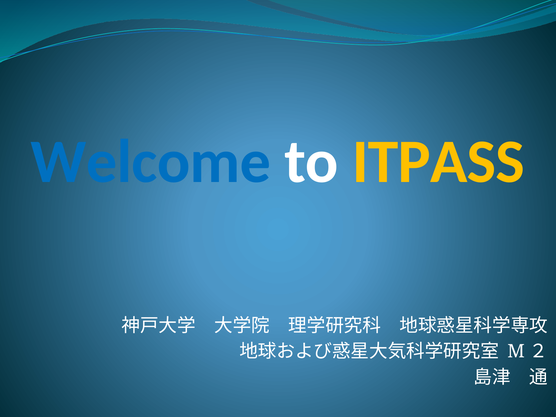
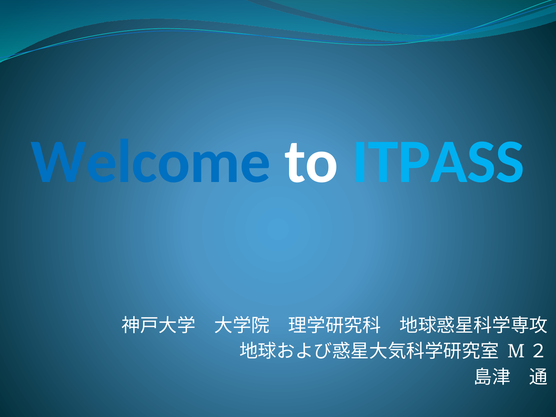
ITPASS colour: yellow -> light blue
